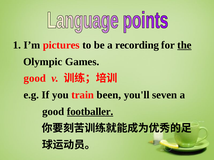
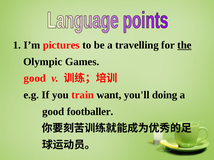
recording: recording -> travelling
been: been -> want
seven: seven -> doing
footballer underline: present -> none
